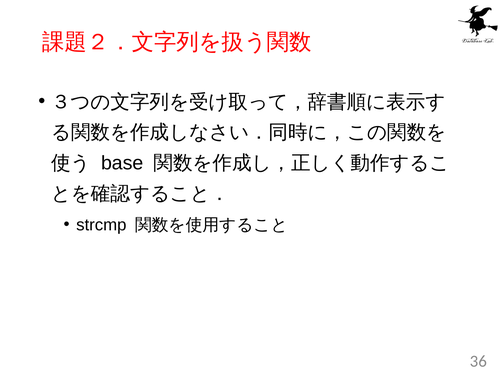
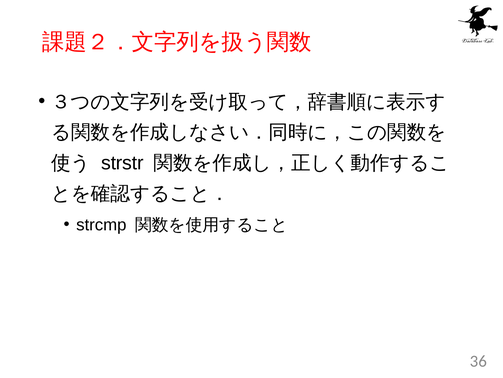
base: base -> strstr
